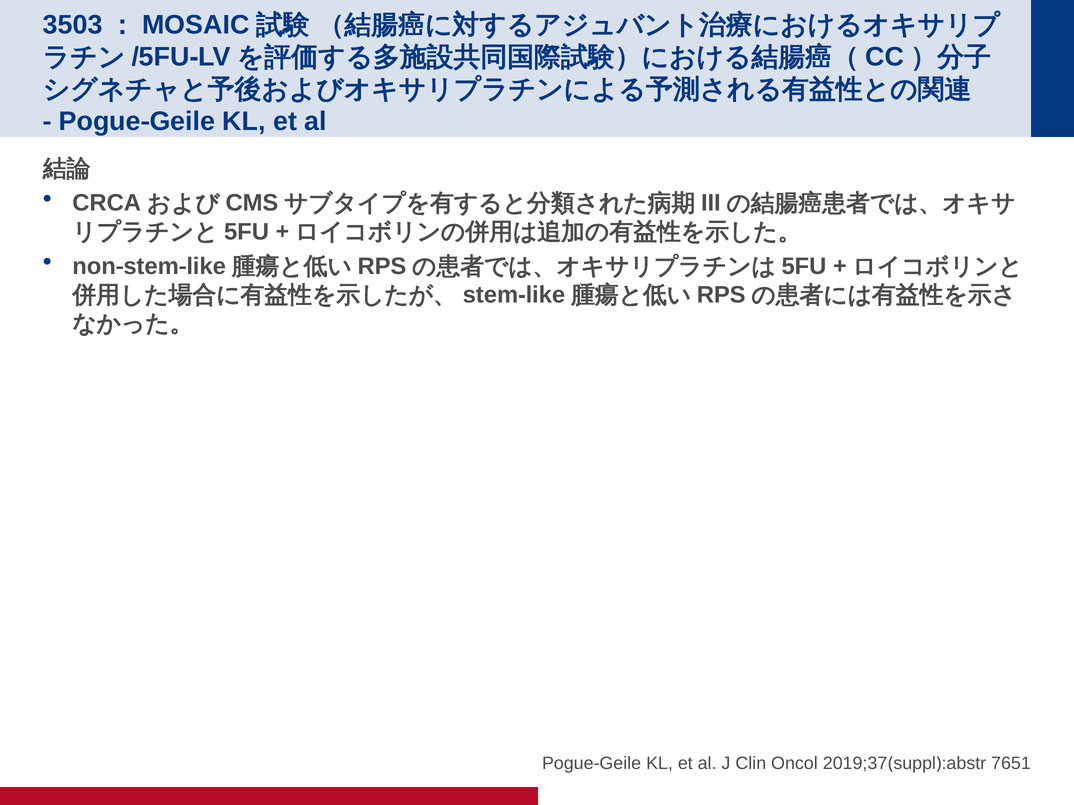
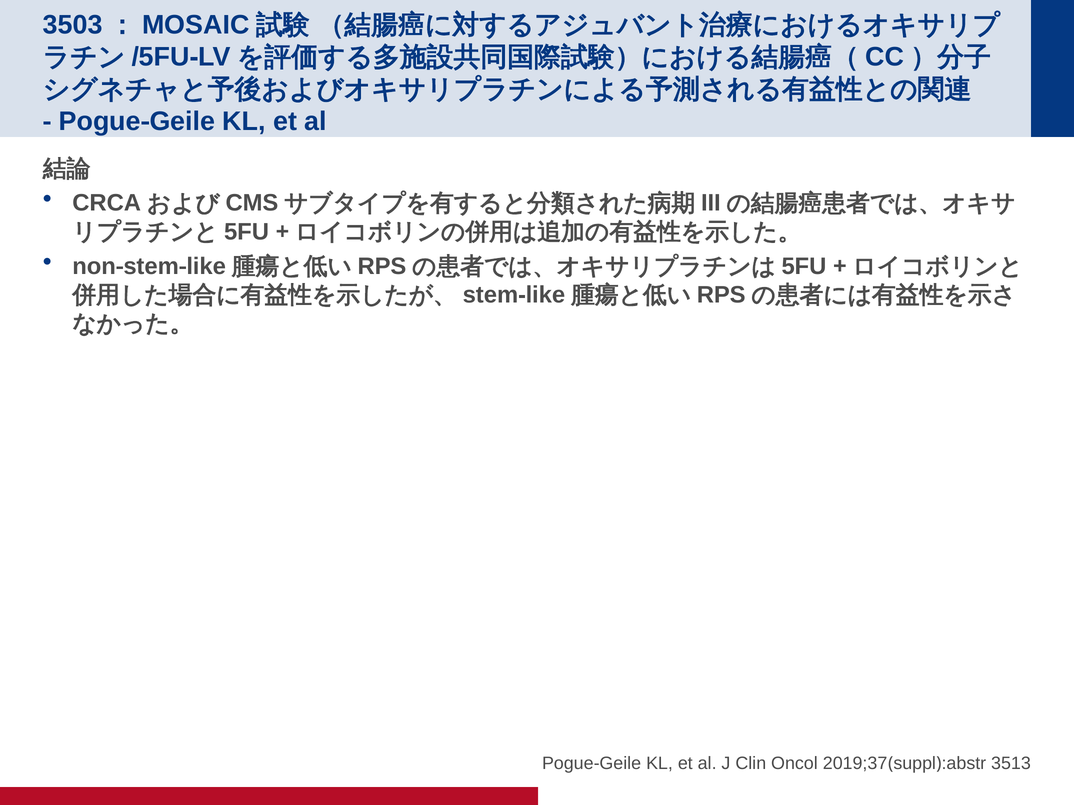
7651: 7651 -> 3513
